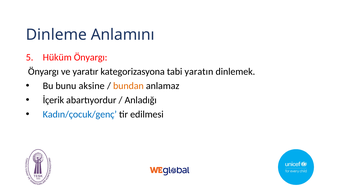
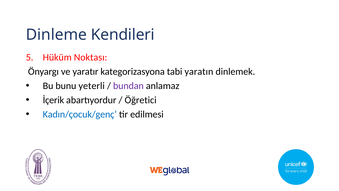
Anlamını: Anlamını -> Kendileri
Hüküm Önyargı: Önyargı -> Noktası
aksine: aksine -> yeterli
bundan colour: orange -> purple
Anladığı: Anladığı -> Öğretici
